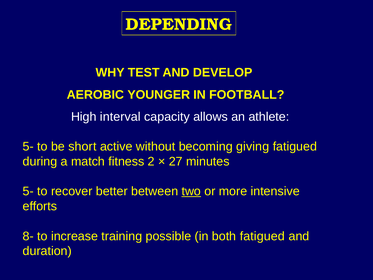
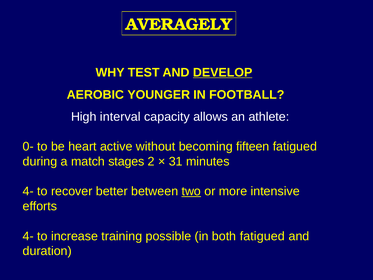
DEPENDING: DEPENDING -> AVERAGELY
DEVELOP underline: none -> present
5- at (28, 146): 5- -> 0-
short: short -> heart
giving: giving -> fifteen
fitness: fitness -> stages
27: 27 -> 31
5- at (28, 191): 5- -> 4-
8- at (28, 236): 8- -> 4-
